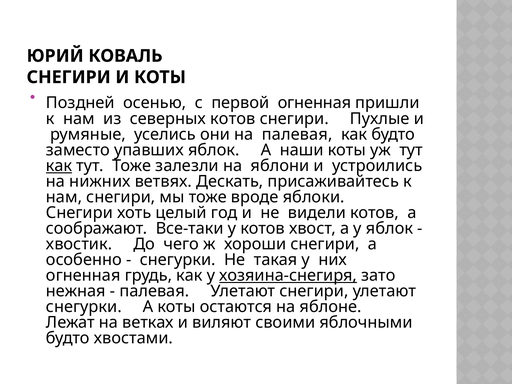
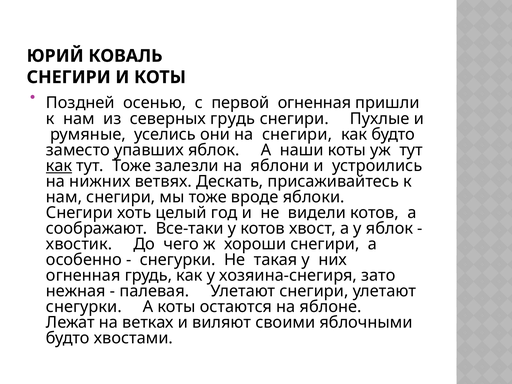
северных котов: котов -> грудь
на палевая: палевая -> снегири
хозяина-снегиря underline: present -> none
